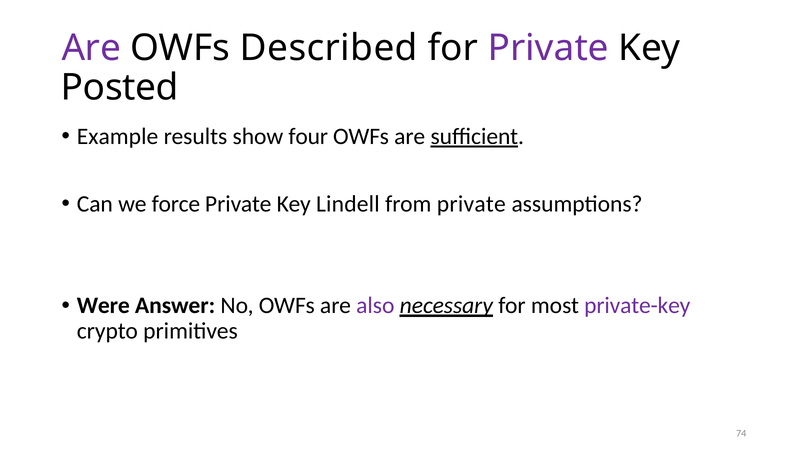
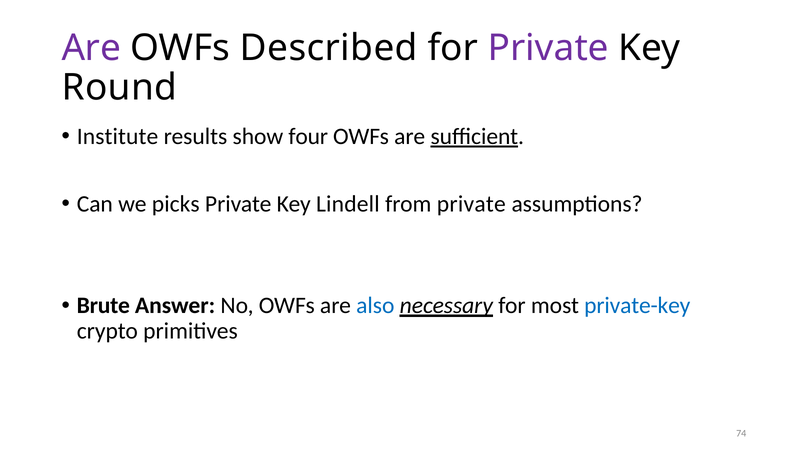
Posted: Posted -> Round
Example: Example -> Institute
force: force -> picks
Were: Were -> Brute
also colour: purple -> blue
private-key colour: purple -> blue
